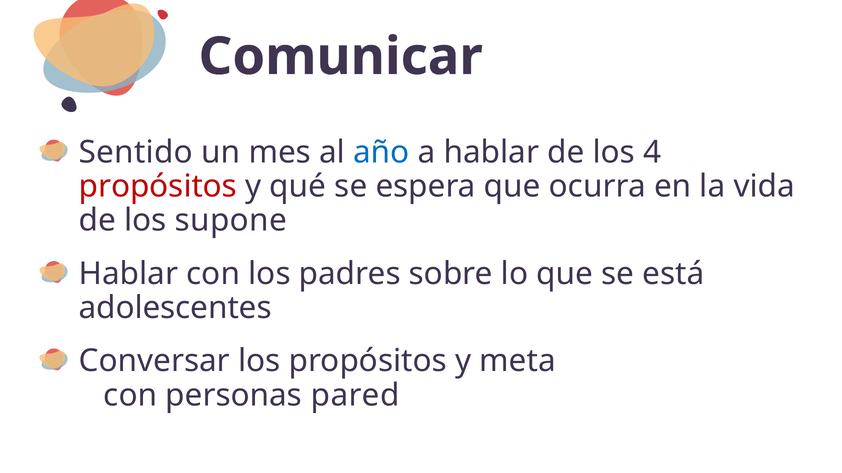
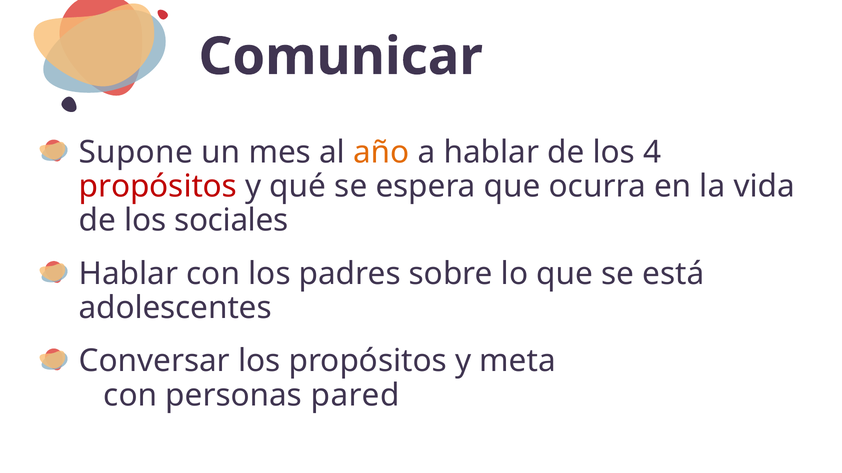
Sentido: Sentido -> Supone
año colour: blue -> orange
supone: supone -> sociales
